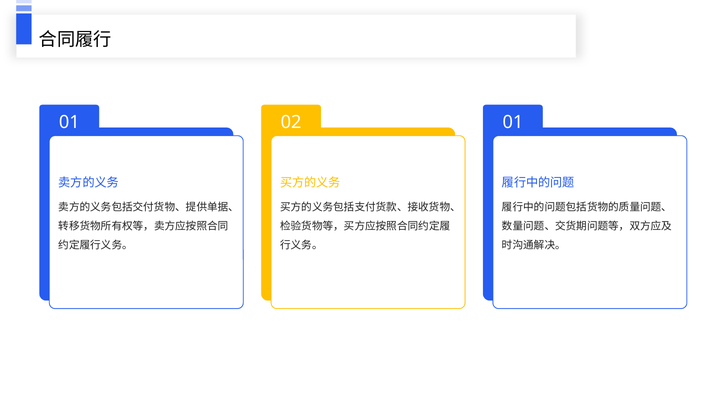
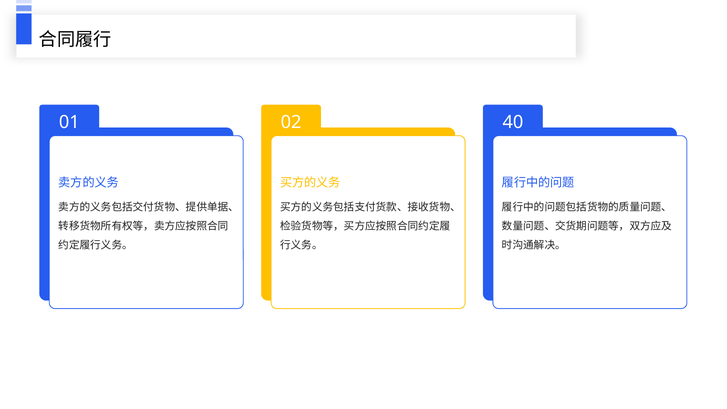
02 01: 01 -> 40
